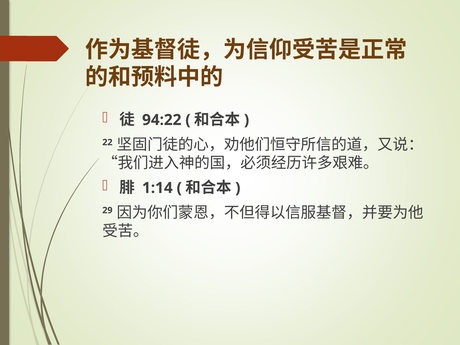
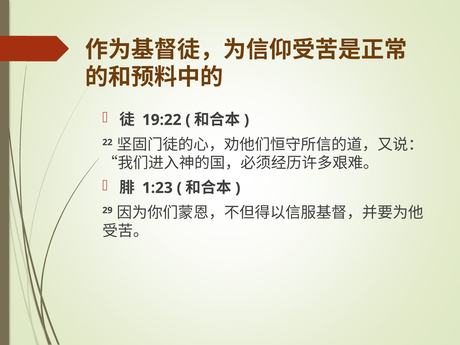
94:22: 94:22 -> 19:22
1:14: 1:14 -> 1:23
